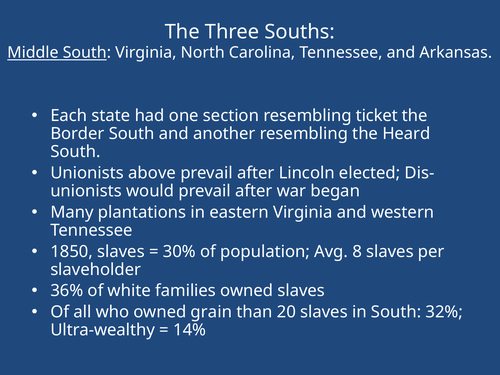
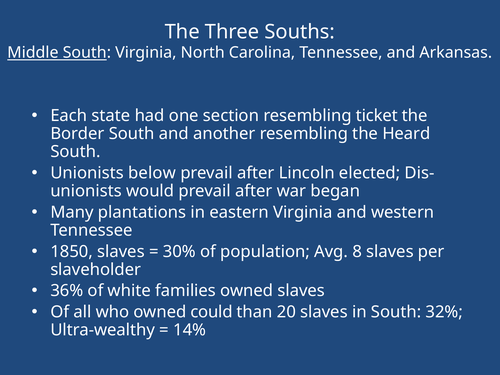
above: above -> below
grain: grain -> could
